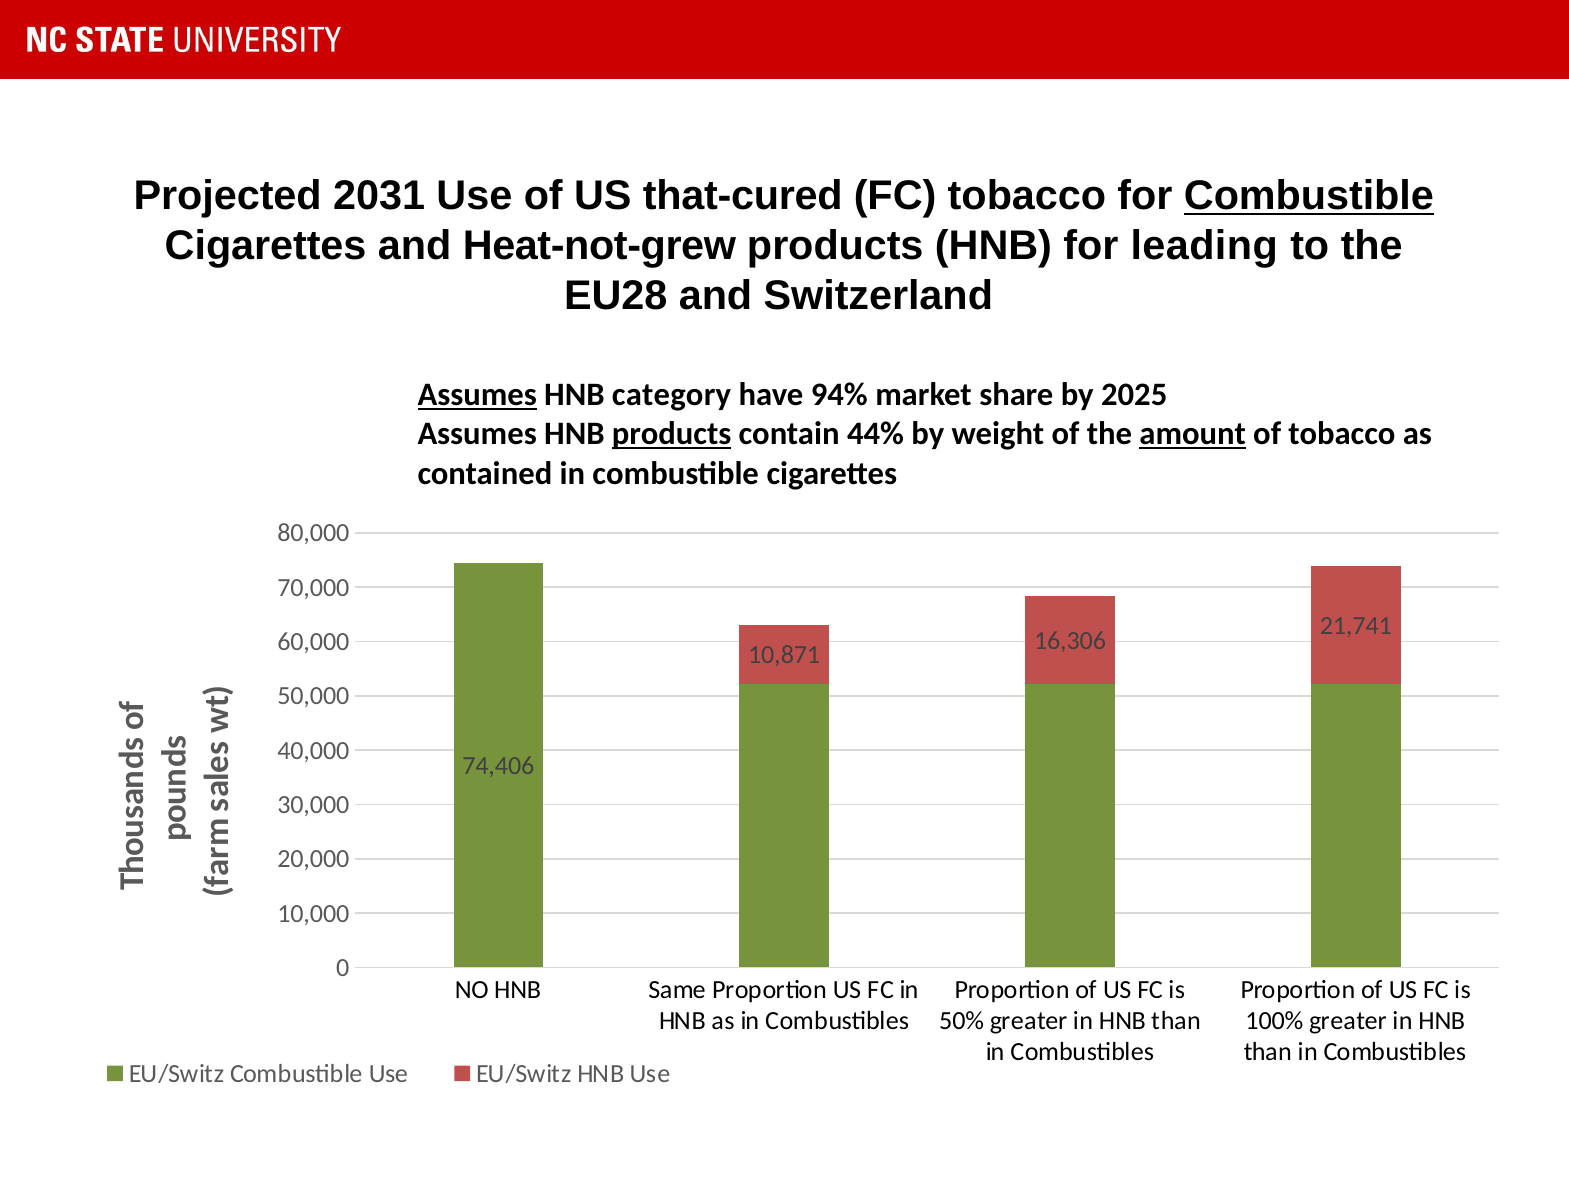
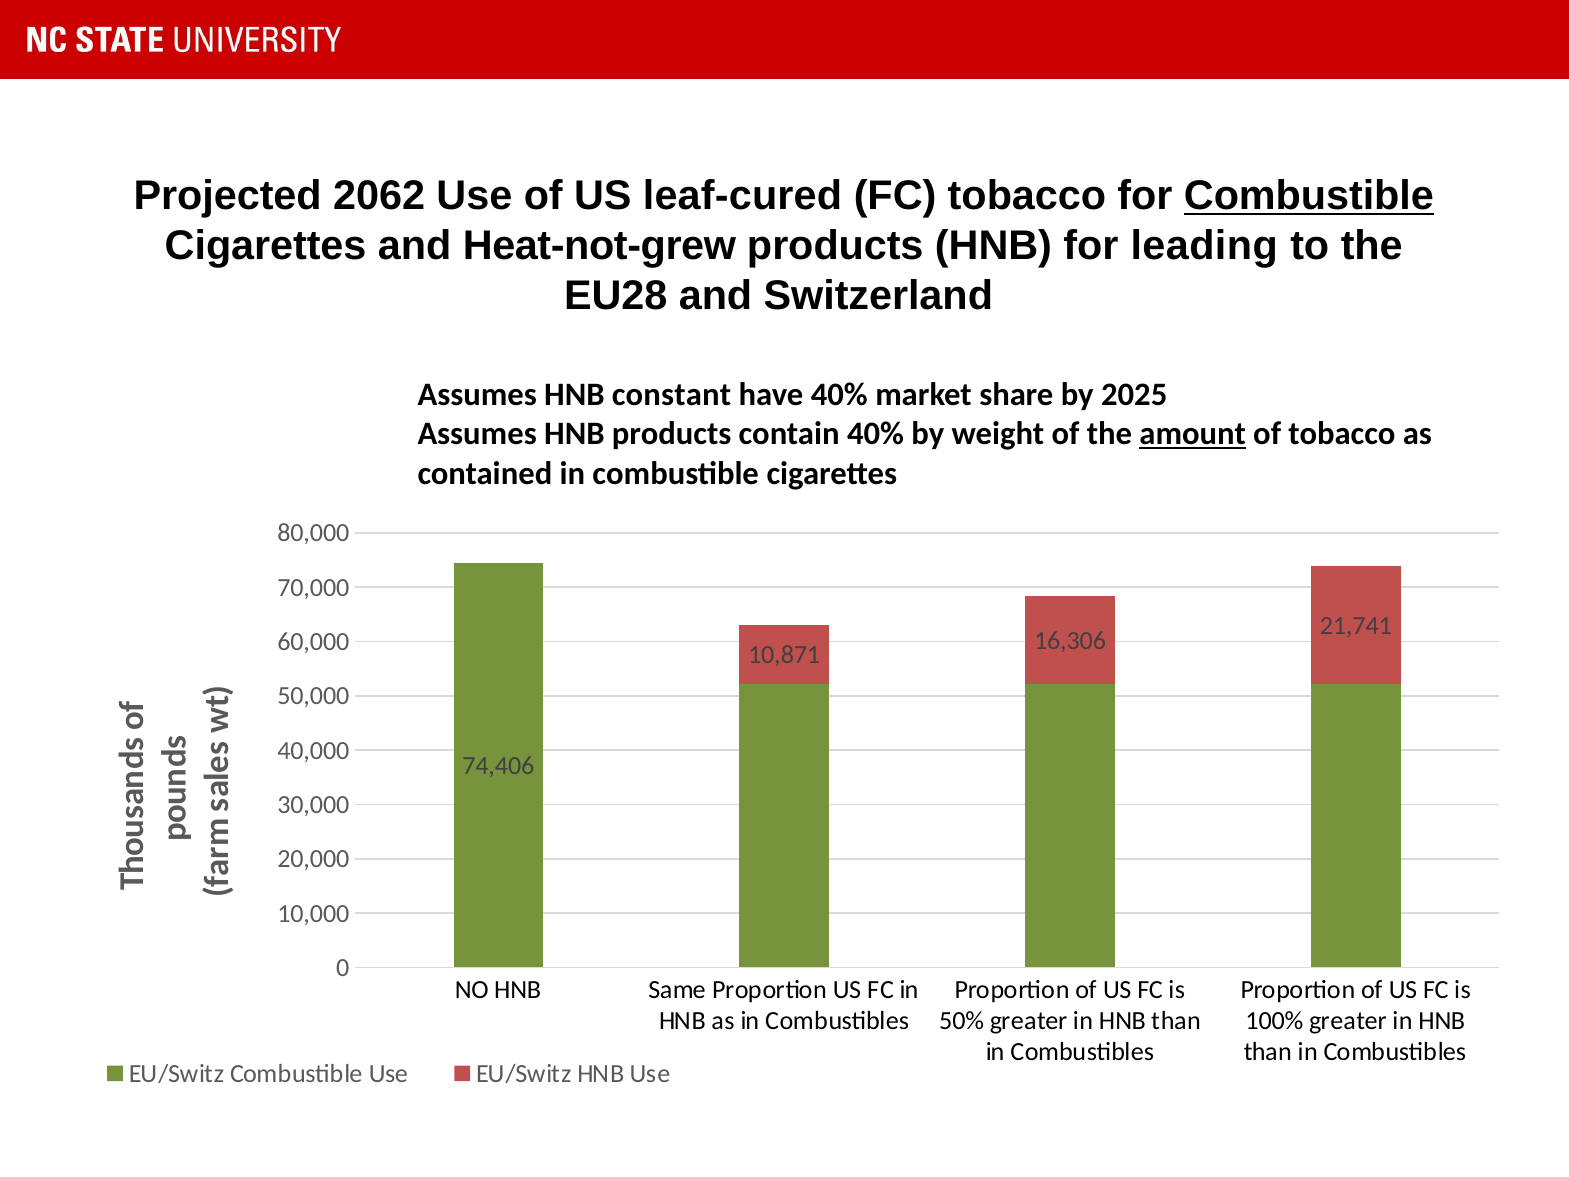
2031: 2031 -> 2062
that-cured: that-cured -> leaf-cured
Assumes at (477, 395) underline: present -> none
category: category -> constant
have 94%: 94% -> 40%
products at (672, 434) underline: present -> none
contain 44%: 44% -> 40%
